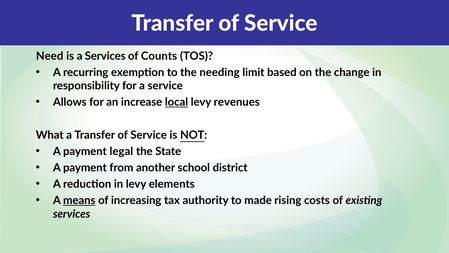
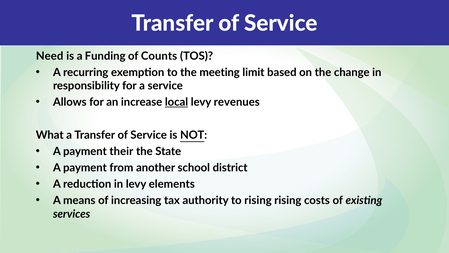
a Services: Services -> Funding
needing: needing -> meeting
legal: legal -> their
means underline: present -> none
to made: made -> rising
